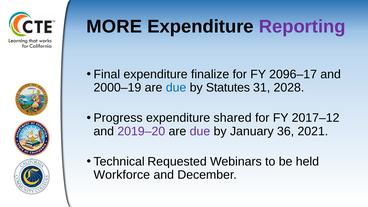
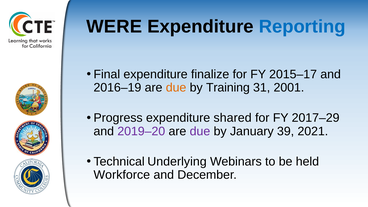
MORE: MORE -> WERE
Reporting colour: purple -> blue
2096–17: 2096–17 -> 2015–17
2000–19: 2000–19 -> 2016–19
due at (176, 88) colour: blue -> orange
Statutes: Statutes -> Training
2028: 2028 -> 2001
2017–12: 2017–12 -> 2017–29
36: 36 -> 39
Requested: Requested -> Underlying
